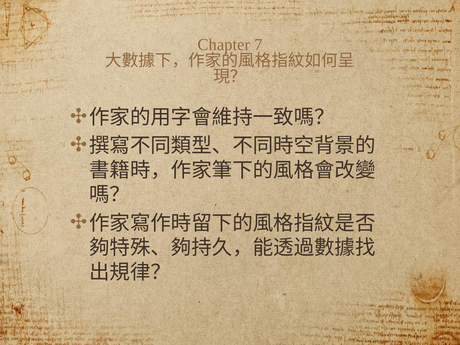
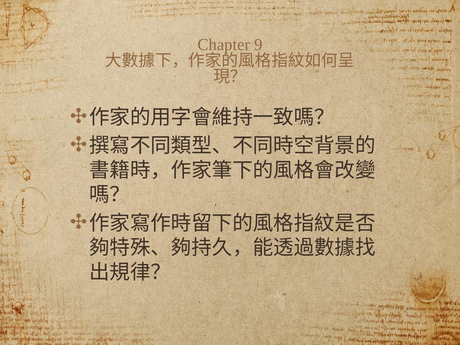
7: 7 -> 9
